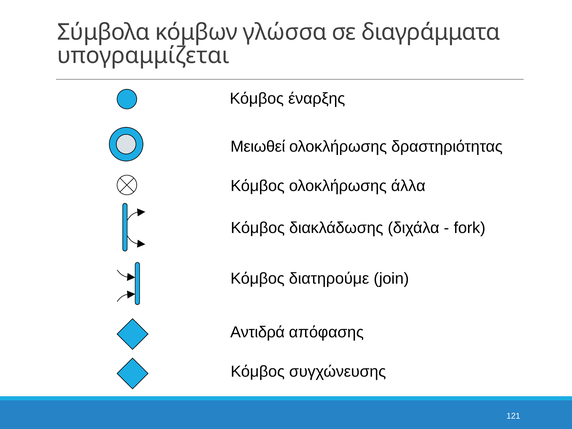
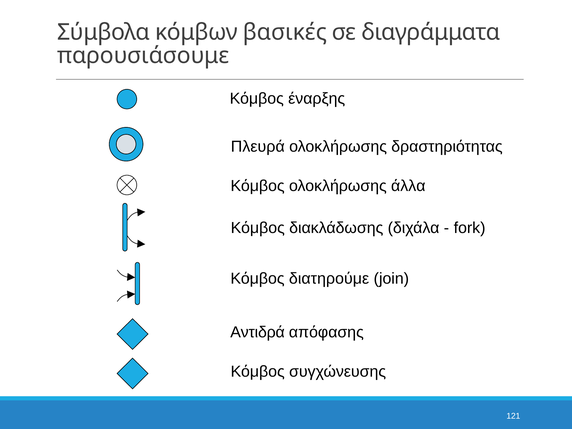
γλώσσα: γλώσσα -> βασικές
υπογραμμίζεται: υπογραμμίζεται -> παρουσιάσουμε
Μειωθεί: Μειωθεί -> Πλευρά
